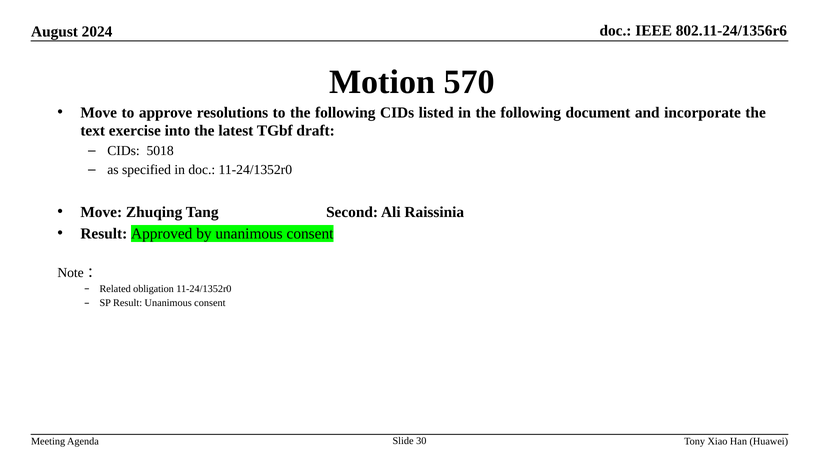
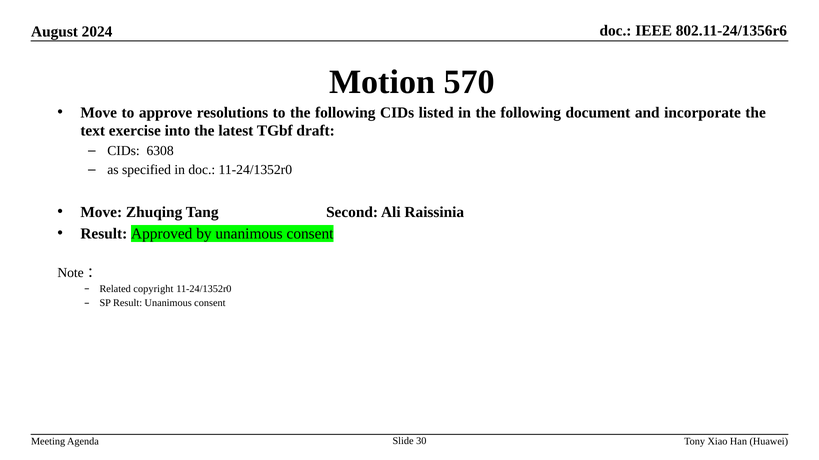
5018: 5018 -> 6308
obligation: obligation -> copyright
